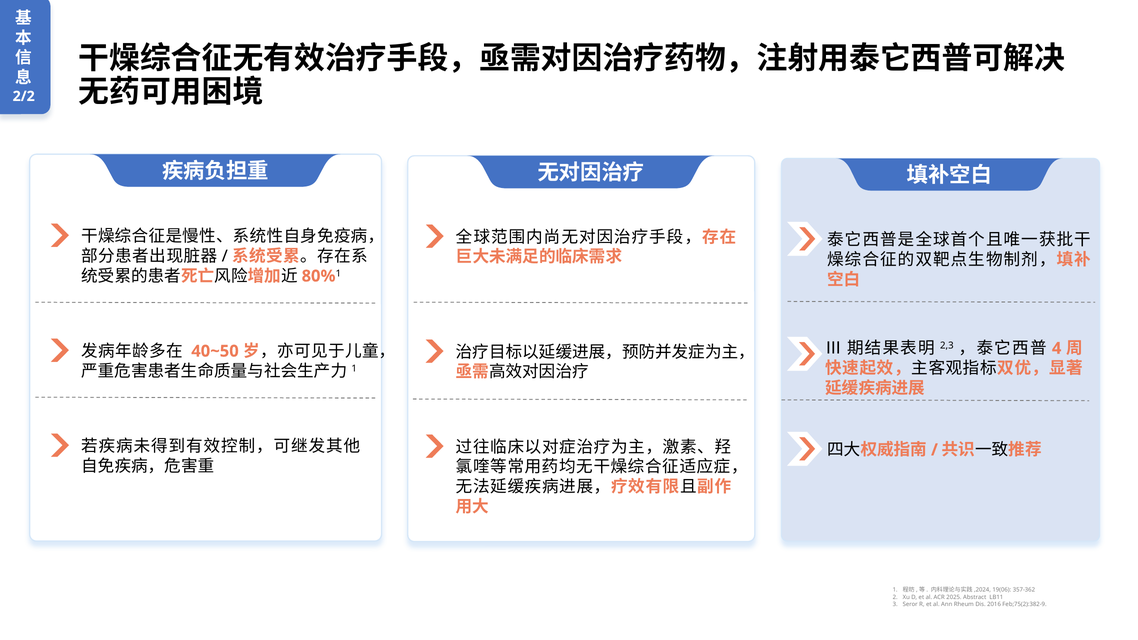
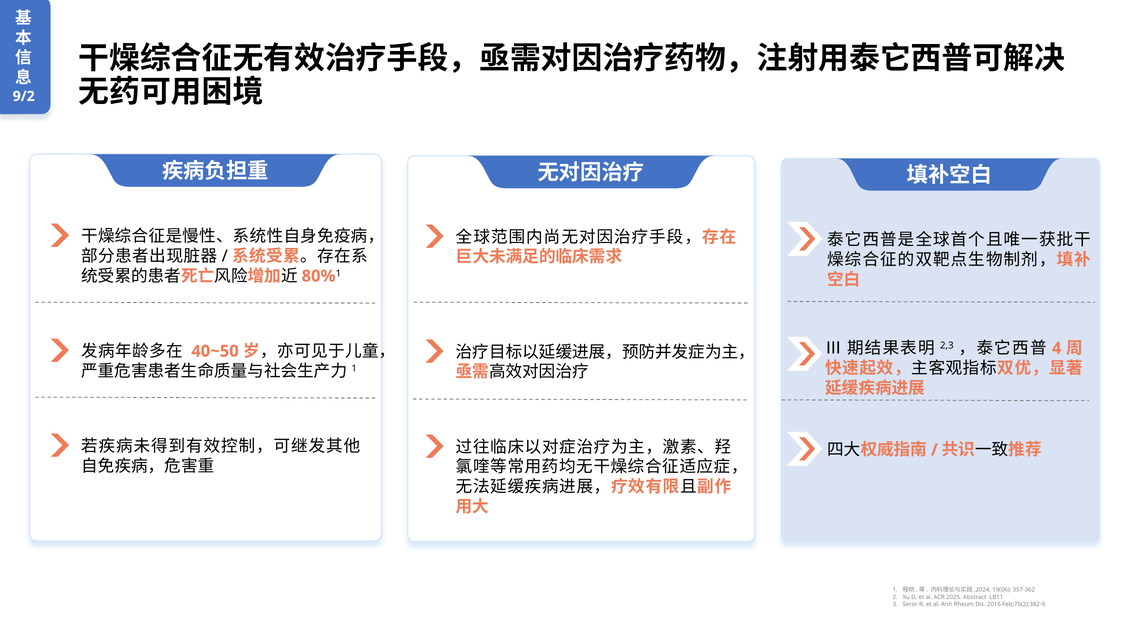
2/2: 2/2 -> 9/2
